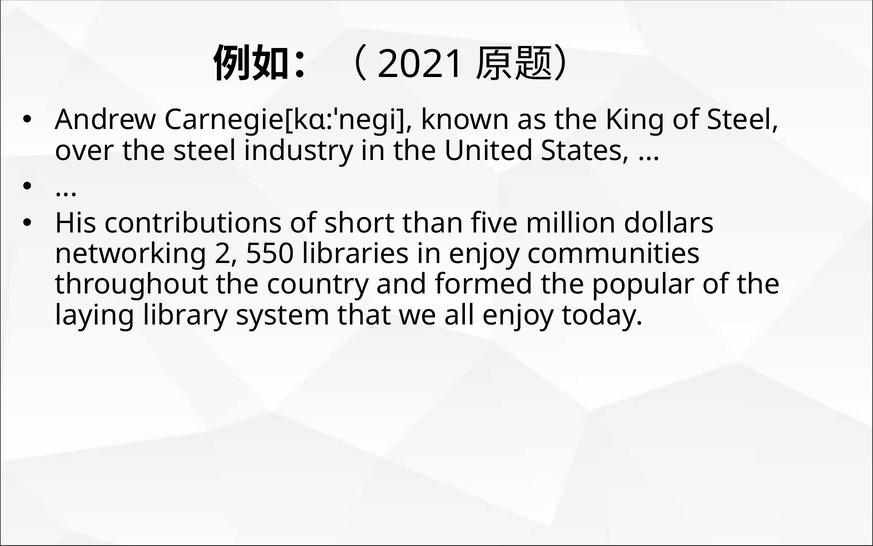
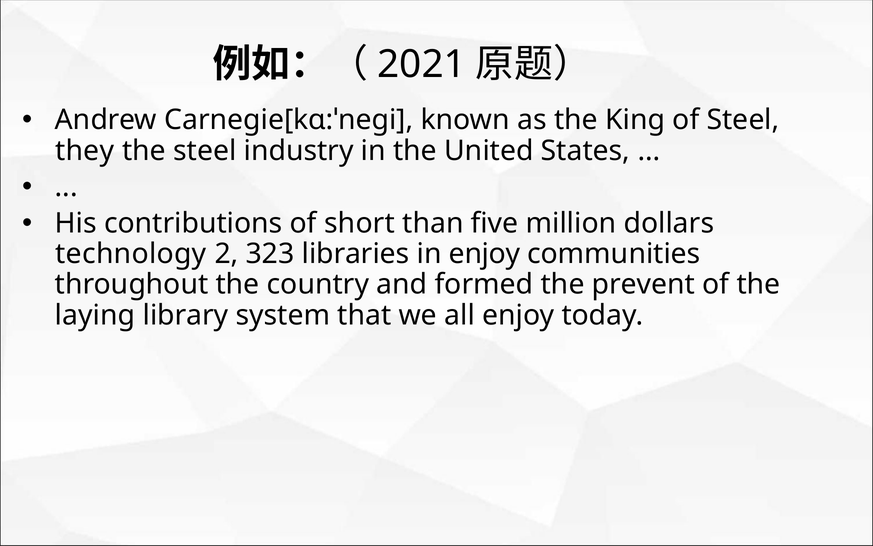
over: over -> they
networking: networking -> technology
550: 550 -> 323
popular: popular -> prevent
